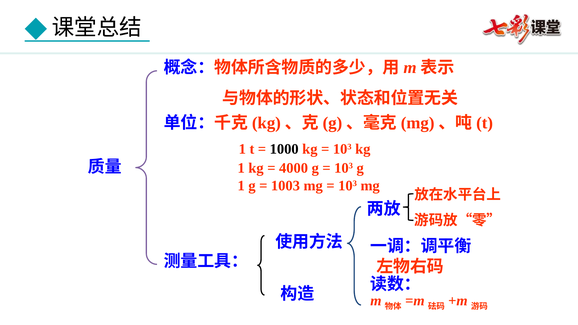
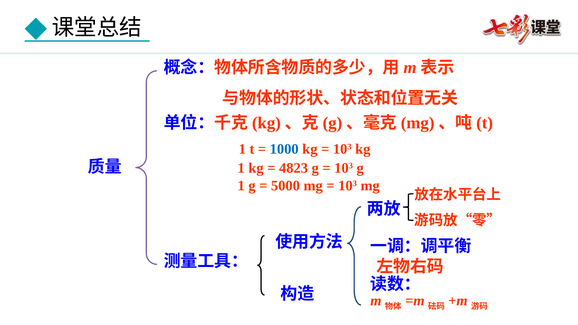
1000 colour: black -> blue
4000: 4000 -> 4823
1003: 1003 -> 5000
